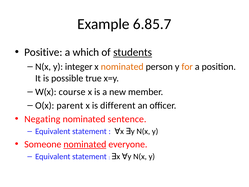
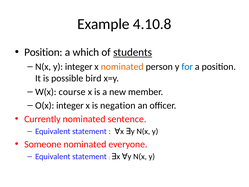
6.85.7: 6.85.7 -> 4.10.8
Positive at (43, 52): Positive -> Position
for colour: orange -> blue
true: true -> bird
O(x parent: parent -> integer
different: different -> negation
Negating: Negating -> Currently
nominated at (85, 144) underline: present -> none
